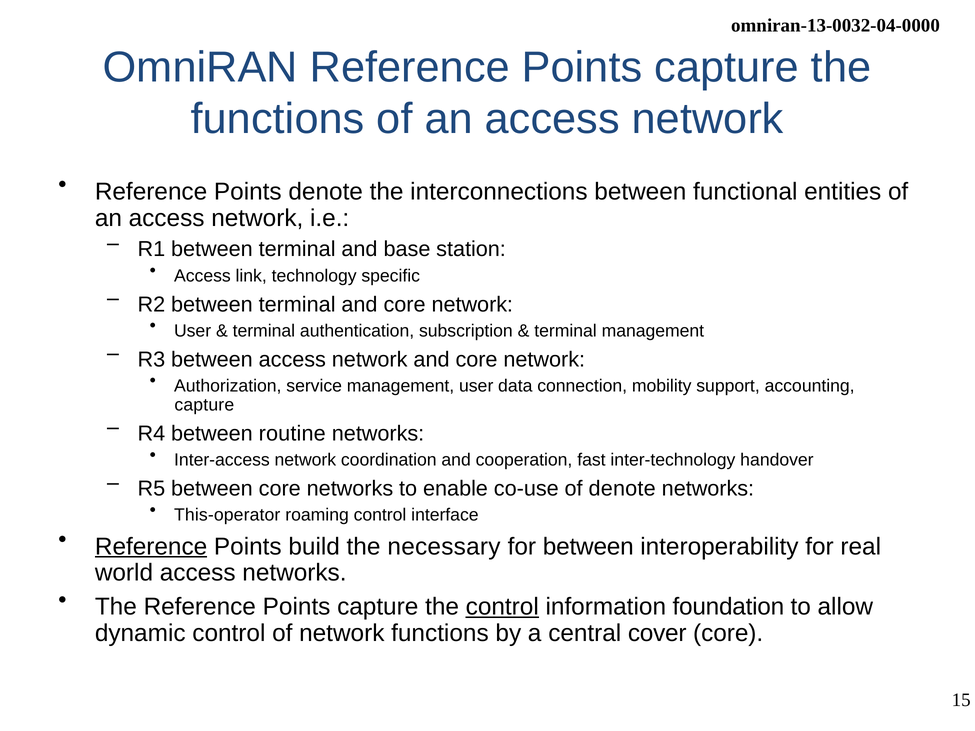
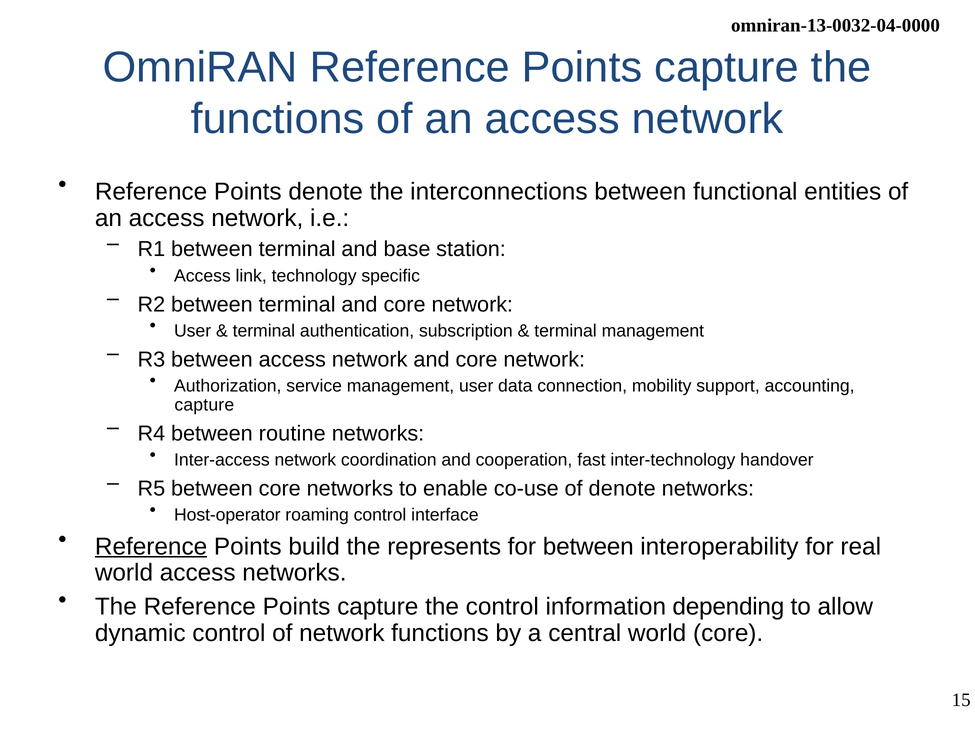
This-operator: This-operator -> Host-operator
necessary: necessary -> represents
control at (502, 607) underline: present -> none
foundation: foundation -> depending
central cover: cover -> world
